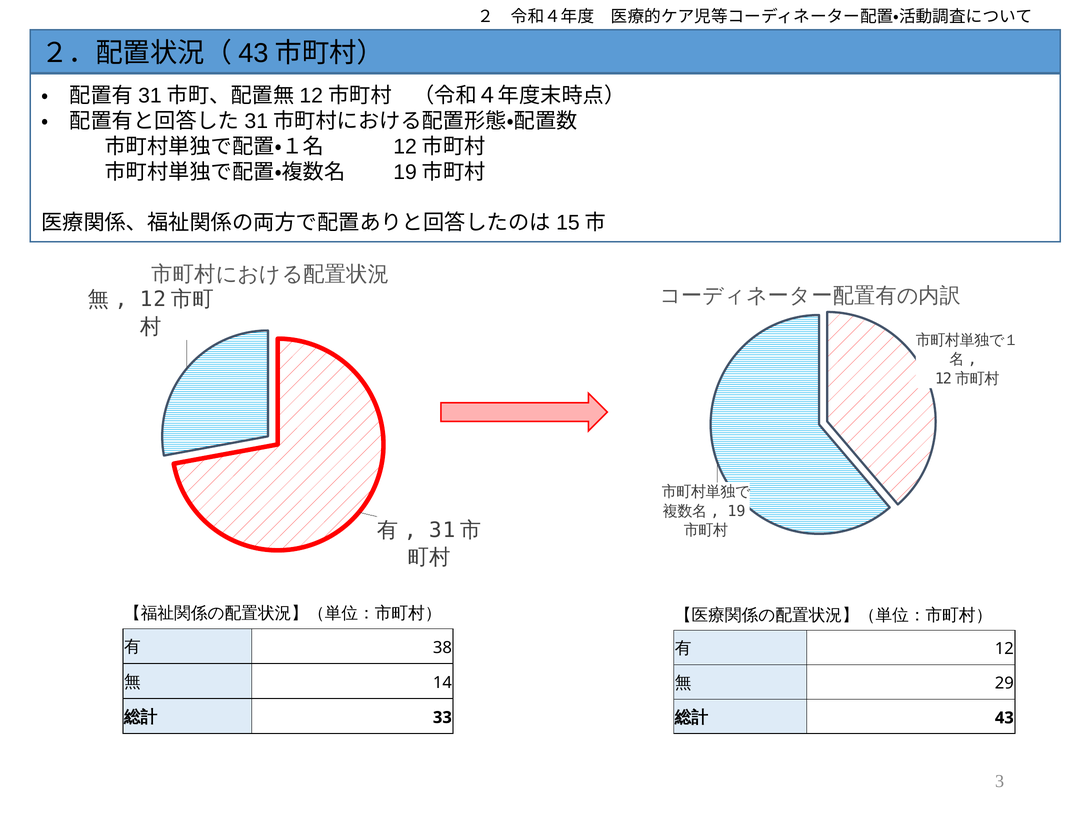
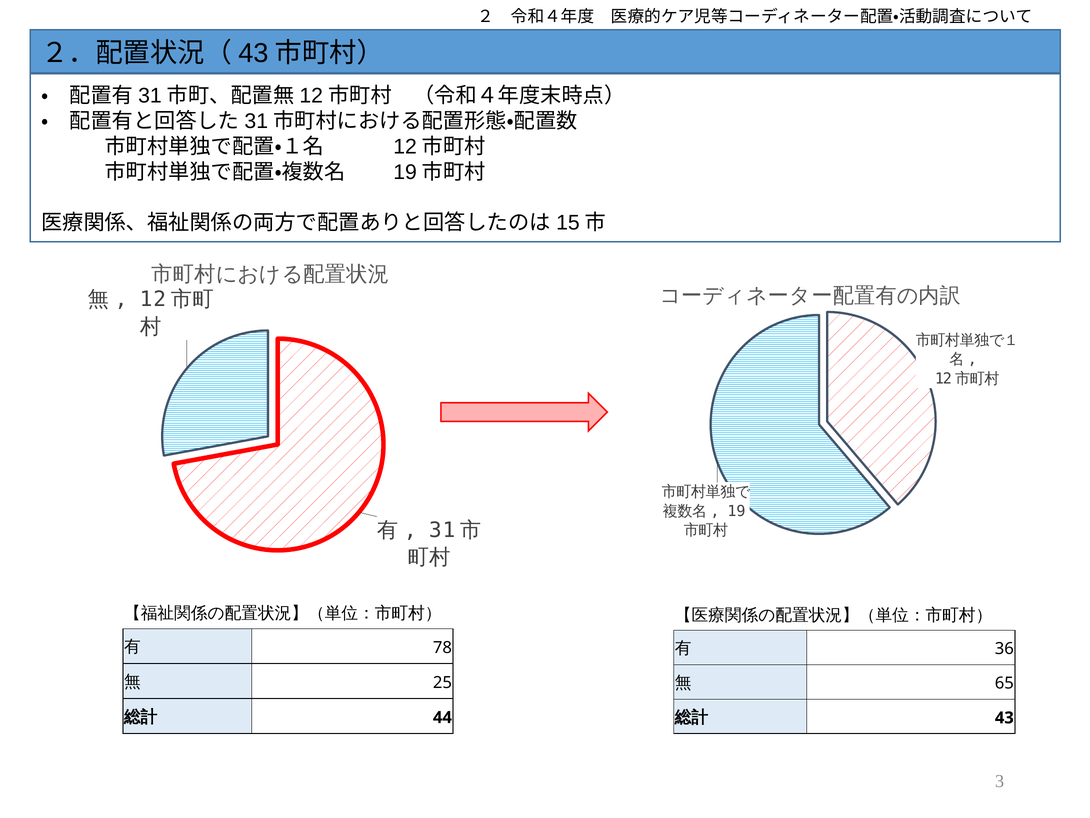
38: 38 -> 78
12: 12 -> 36
14: 14 -> 25
29: 29 -> 65
33: 33 -> 44
